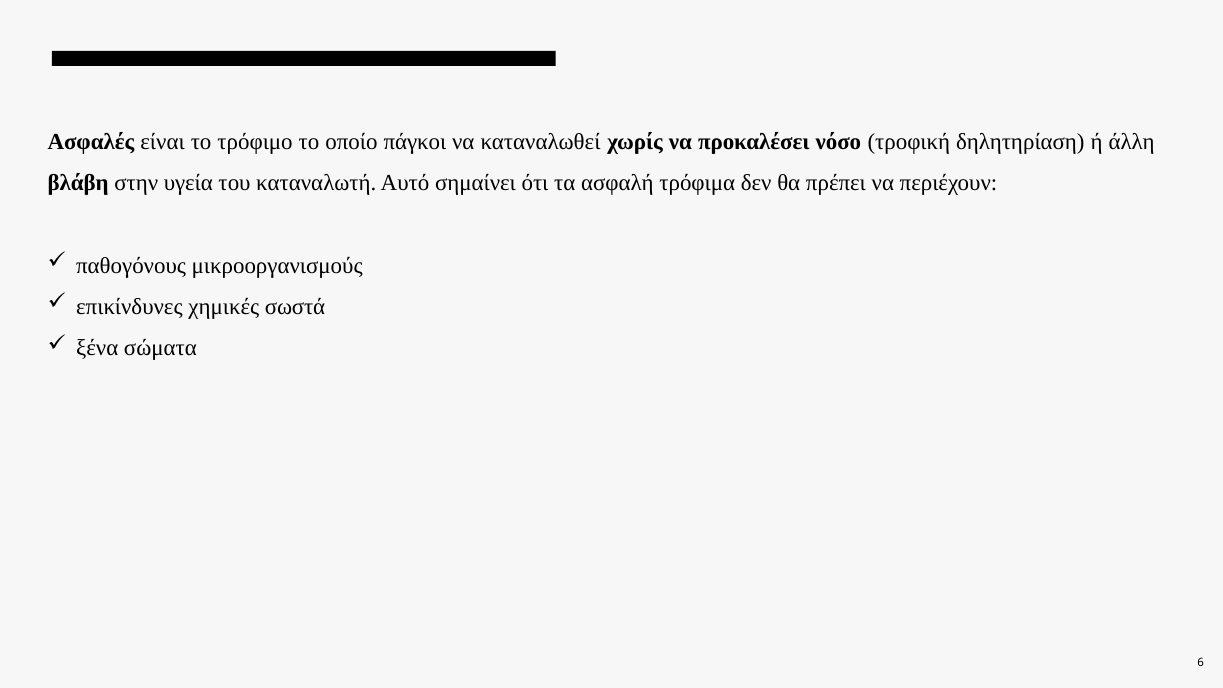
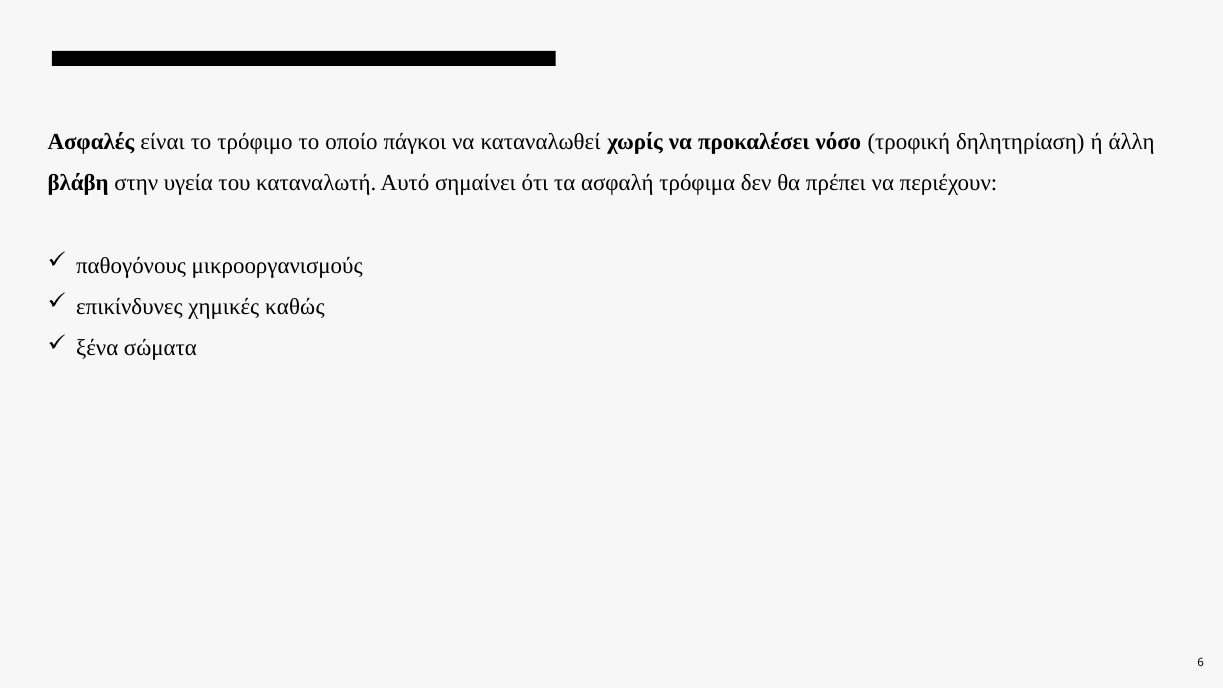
σωστά: σωστά -> καθώς
